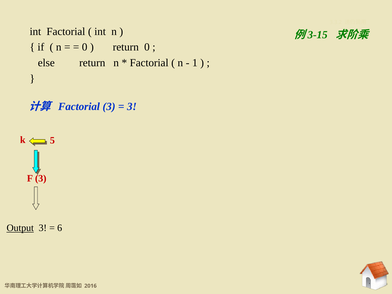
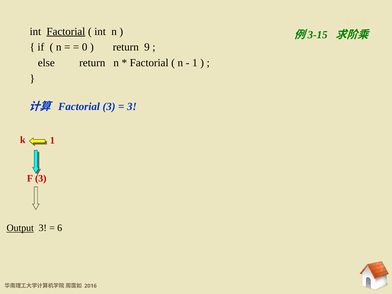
Factorial at (66, 31) underline: none -> present
return 0: 0 -> 9
k 5: 5 -> 1
